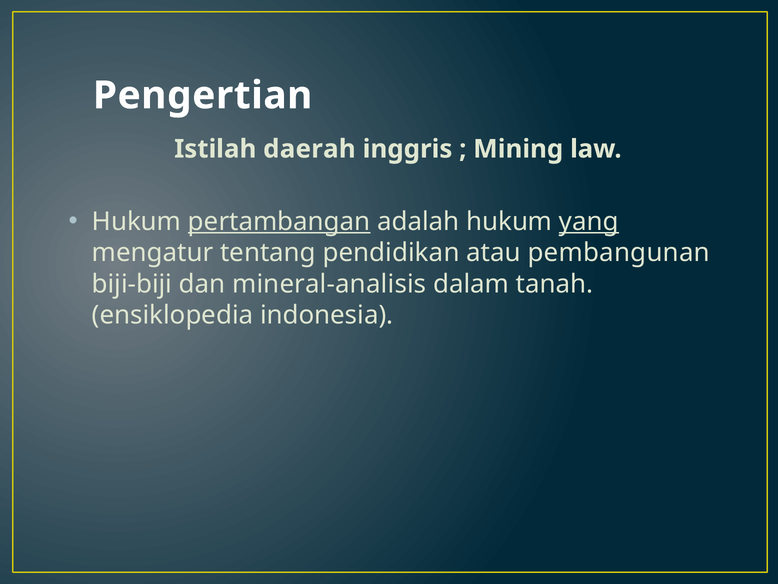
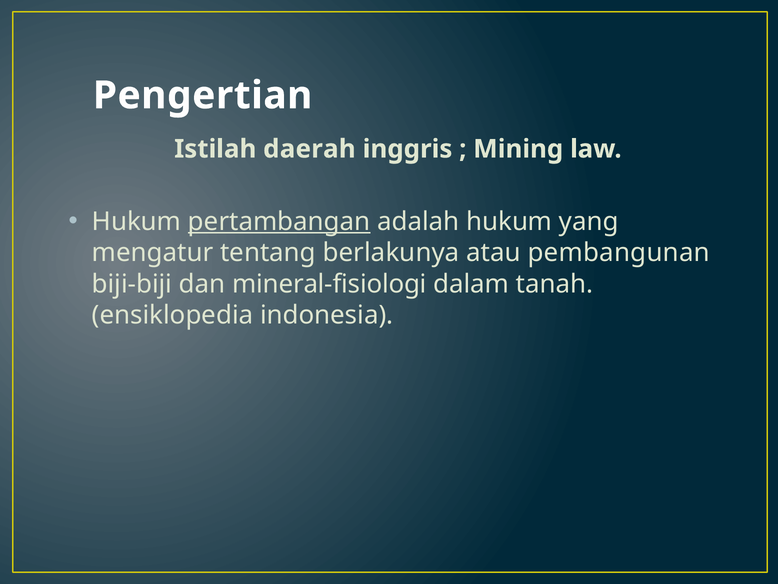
yang underline: present -> none
pendidikan: pendidikan -> berlakunya
mineral-analisis: mineral-analisis -> mineral-fisiologi
